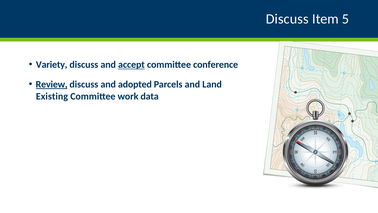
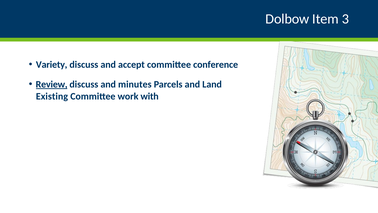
Discuss at (287, 19): Discuss -> Dolbow
5: 5 -> 3
accept underline: present -> none
adopted: adopted -> minutes
data: data -> with
